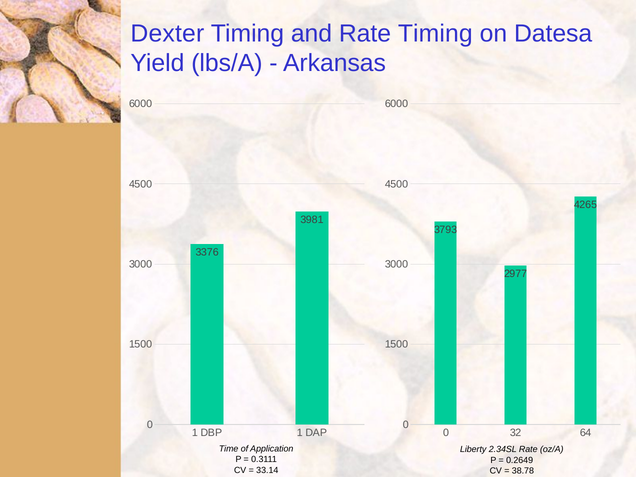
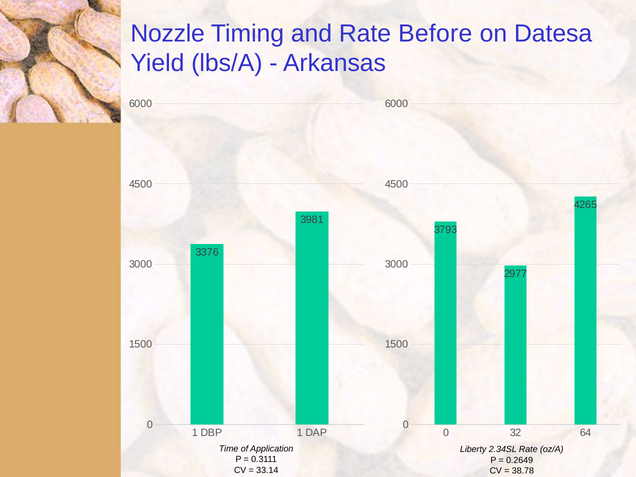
Dexter: Dexter -> Nozzle
Rate Timing: Timing -> Before
